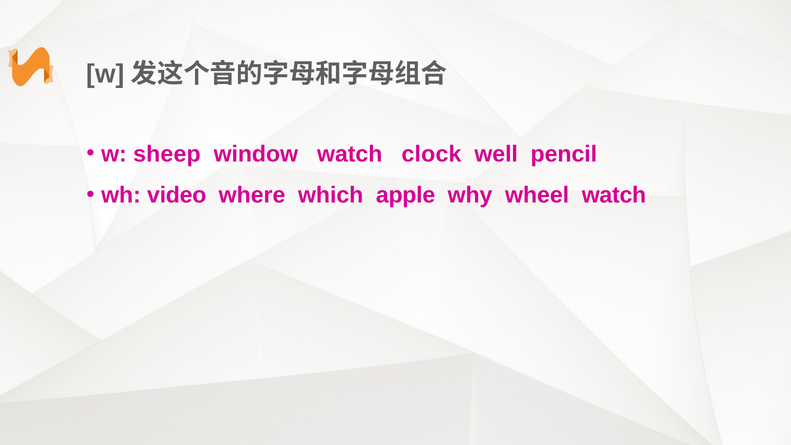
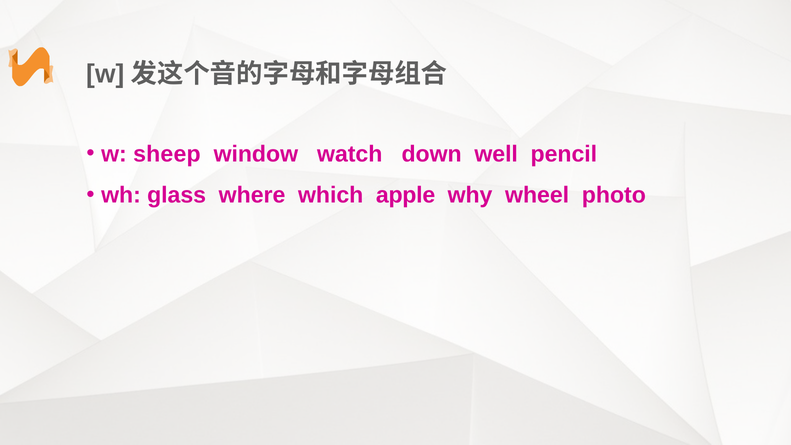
clock: clock -> down
video: video -> glass
wheel watch: watch -> photo
